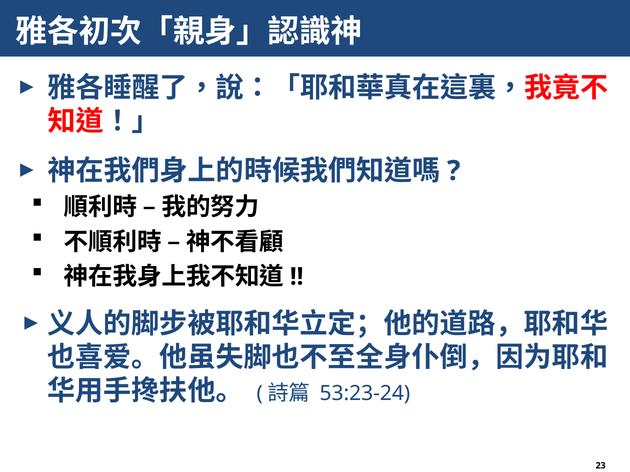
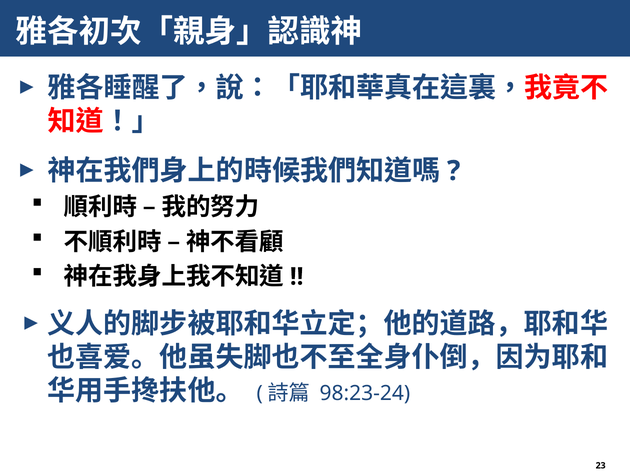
53:23-24: 53:23-24 -> 98:23-24
